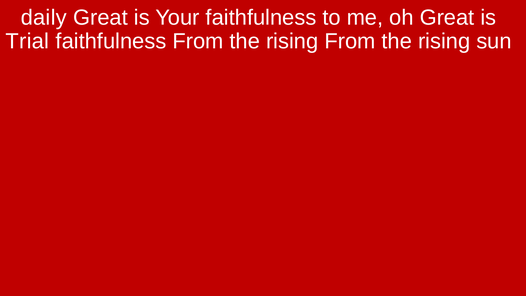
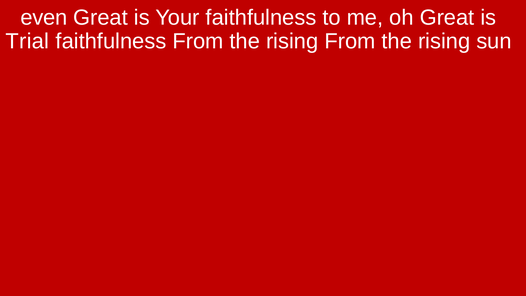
daily: daily -> even
